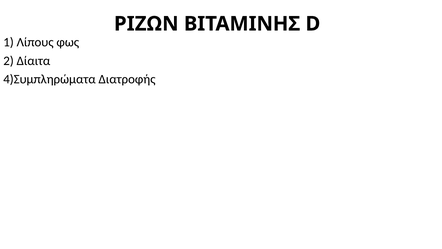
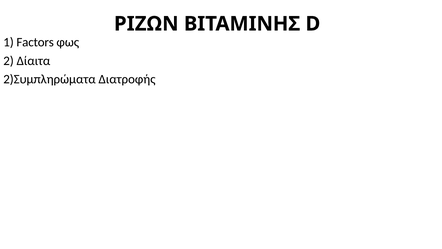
Λίπους: Λίπους -> Factors
4)Συμπληρώματα: 4)Συμπληρώματα -> 2)Συμπληρώματα
